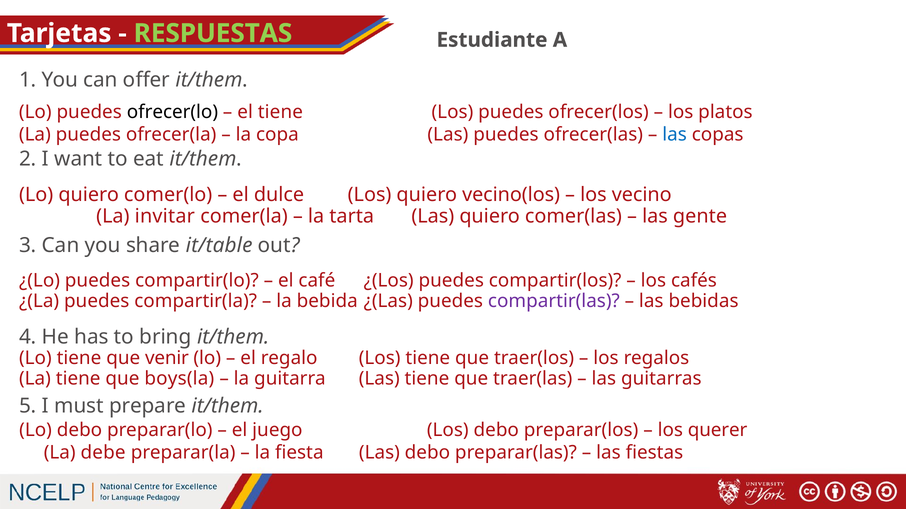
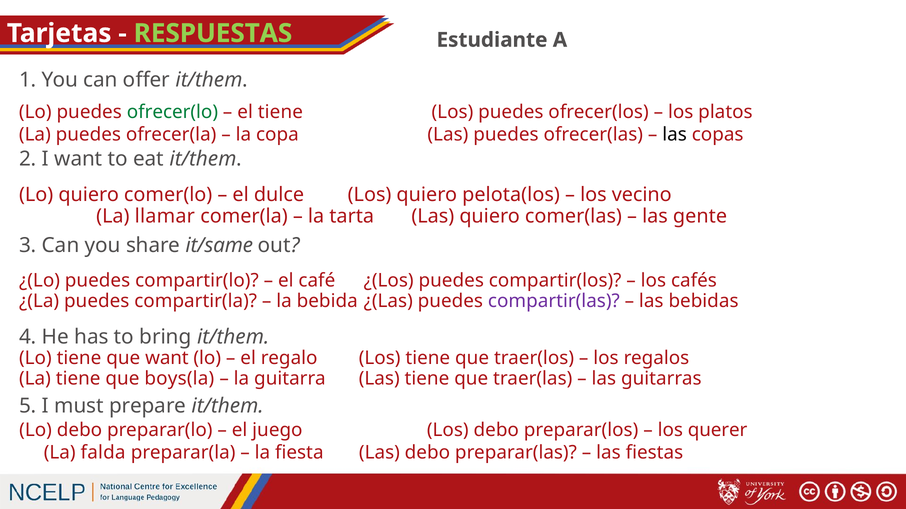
ofrecer(lo colour: black -> green
las at (675, 135) colour: blue -> black
vecino(los: vecino(los -> pelota(los
invitar: invitar -> llamar
it/table: it/table -> it/same
que venir: venir -> want
debe: debe -> falda
